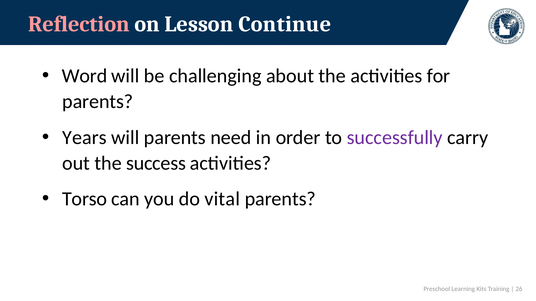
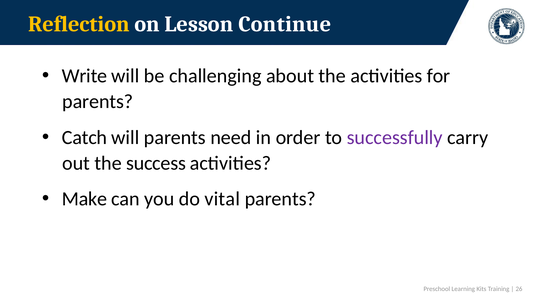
Reflection colour: pink -> yellow
Word: Word -> Write
Years: Years -> Catch
Torso: Torso -> Make
